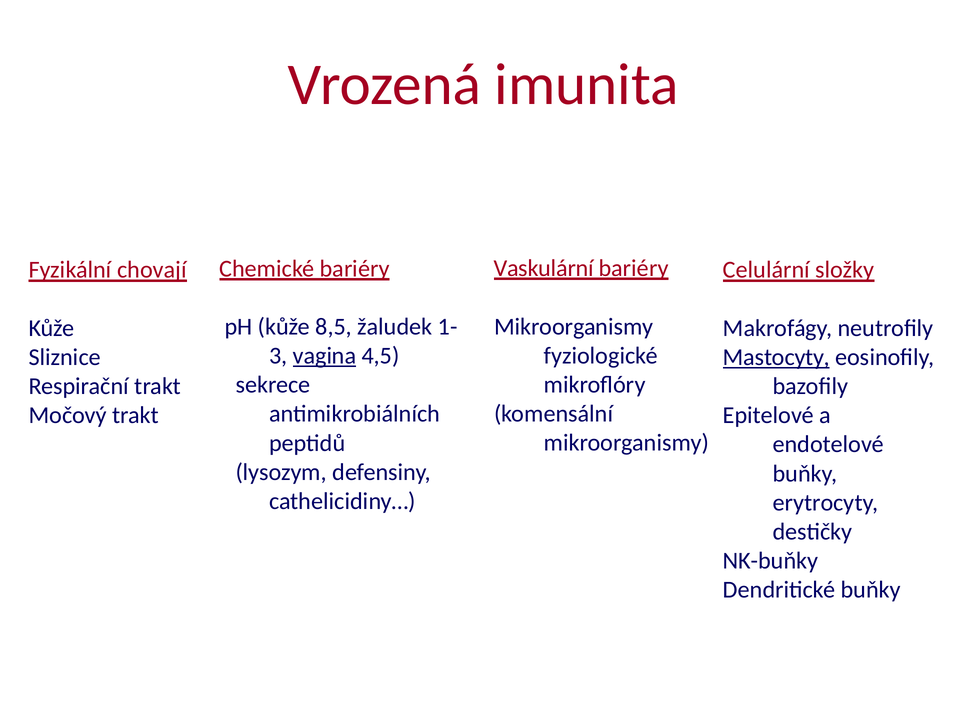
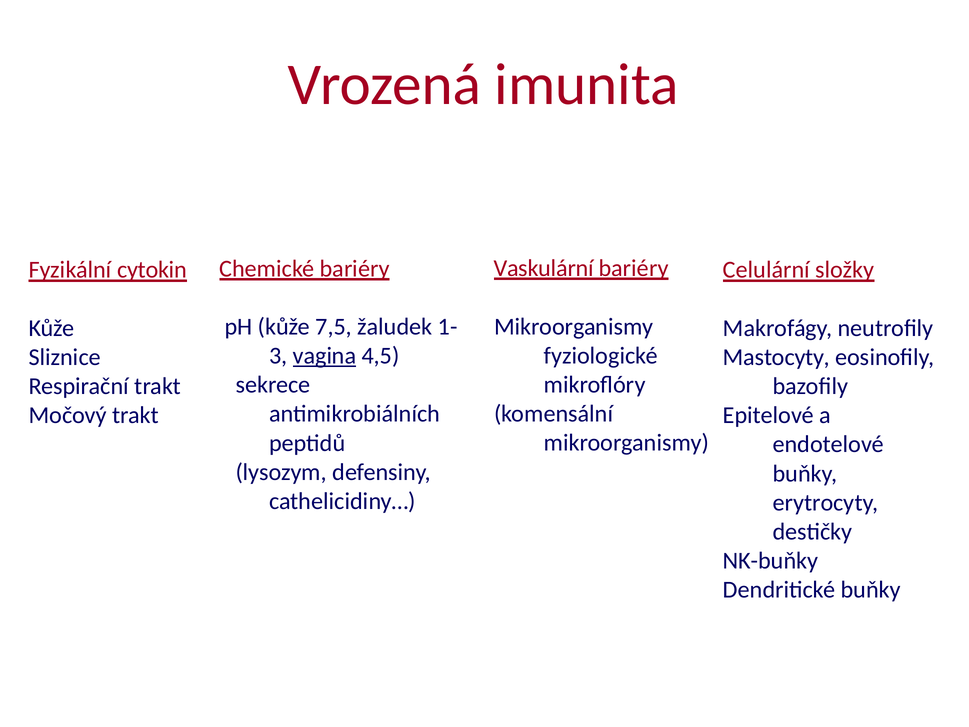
chovají: chovají -> cytokin
8,5: 8,5 -> 7,5
Mastocyty underline: present -> none
